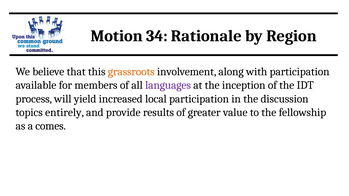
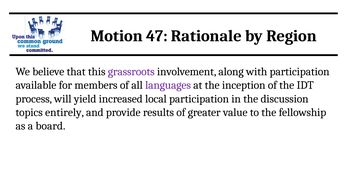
34: 34 -> 47
grassroots colour: orange -> purple
comes: comes -> board
